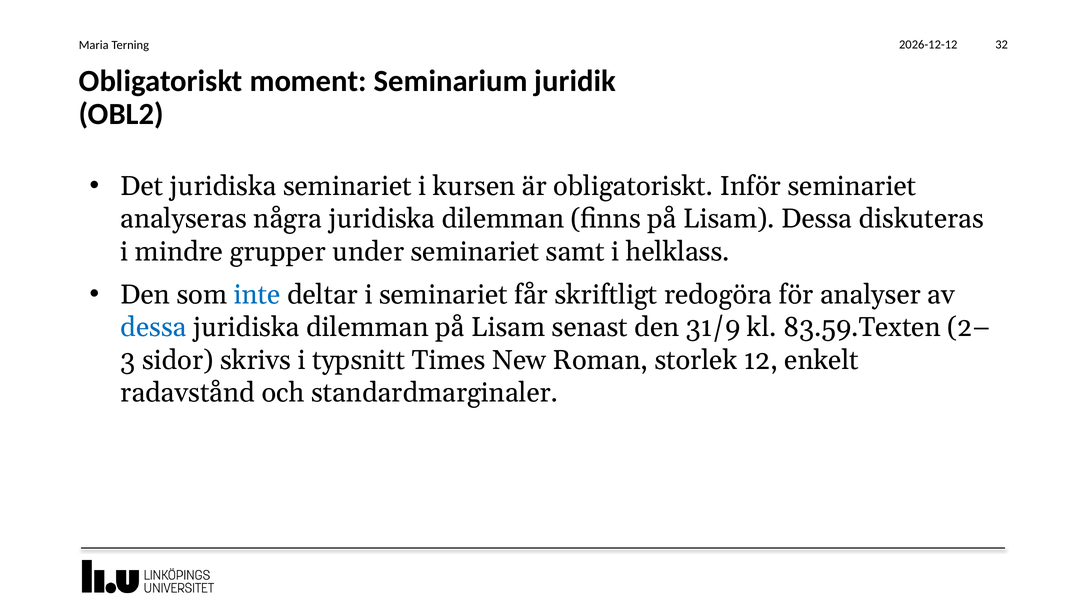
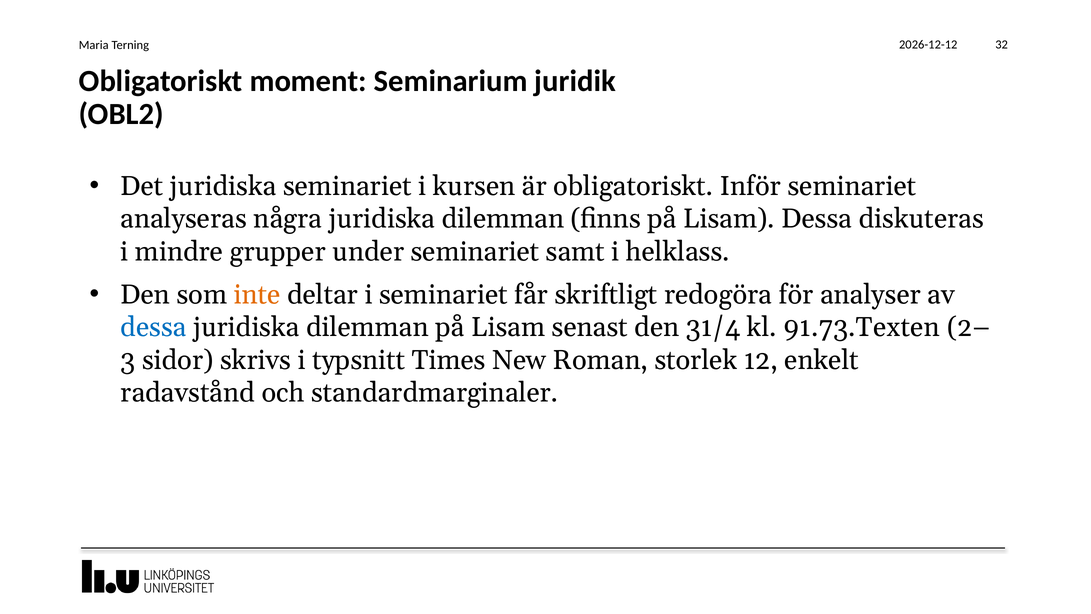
inte colour: blue -> orange
31/9: 31/9 -> 31/4
83.59.Texten: 83.59.Texten -> 91.73.Texten
